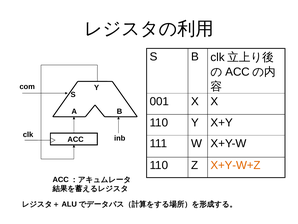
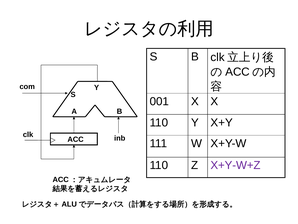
X+Y-W+Z colour: orange -> purple
